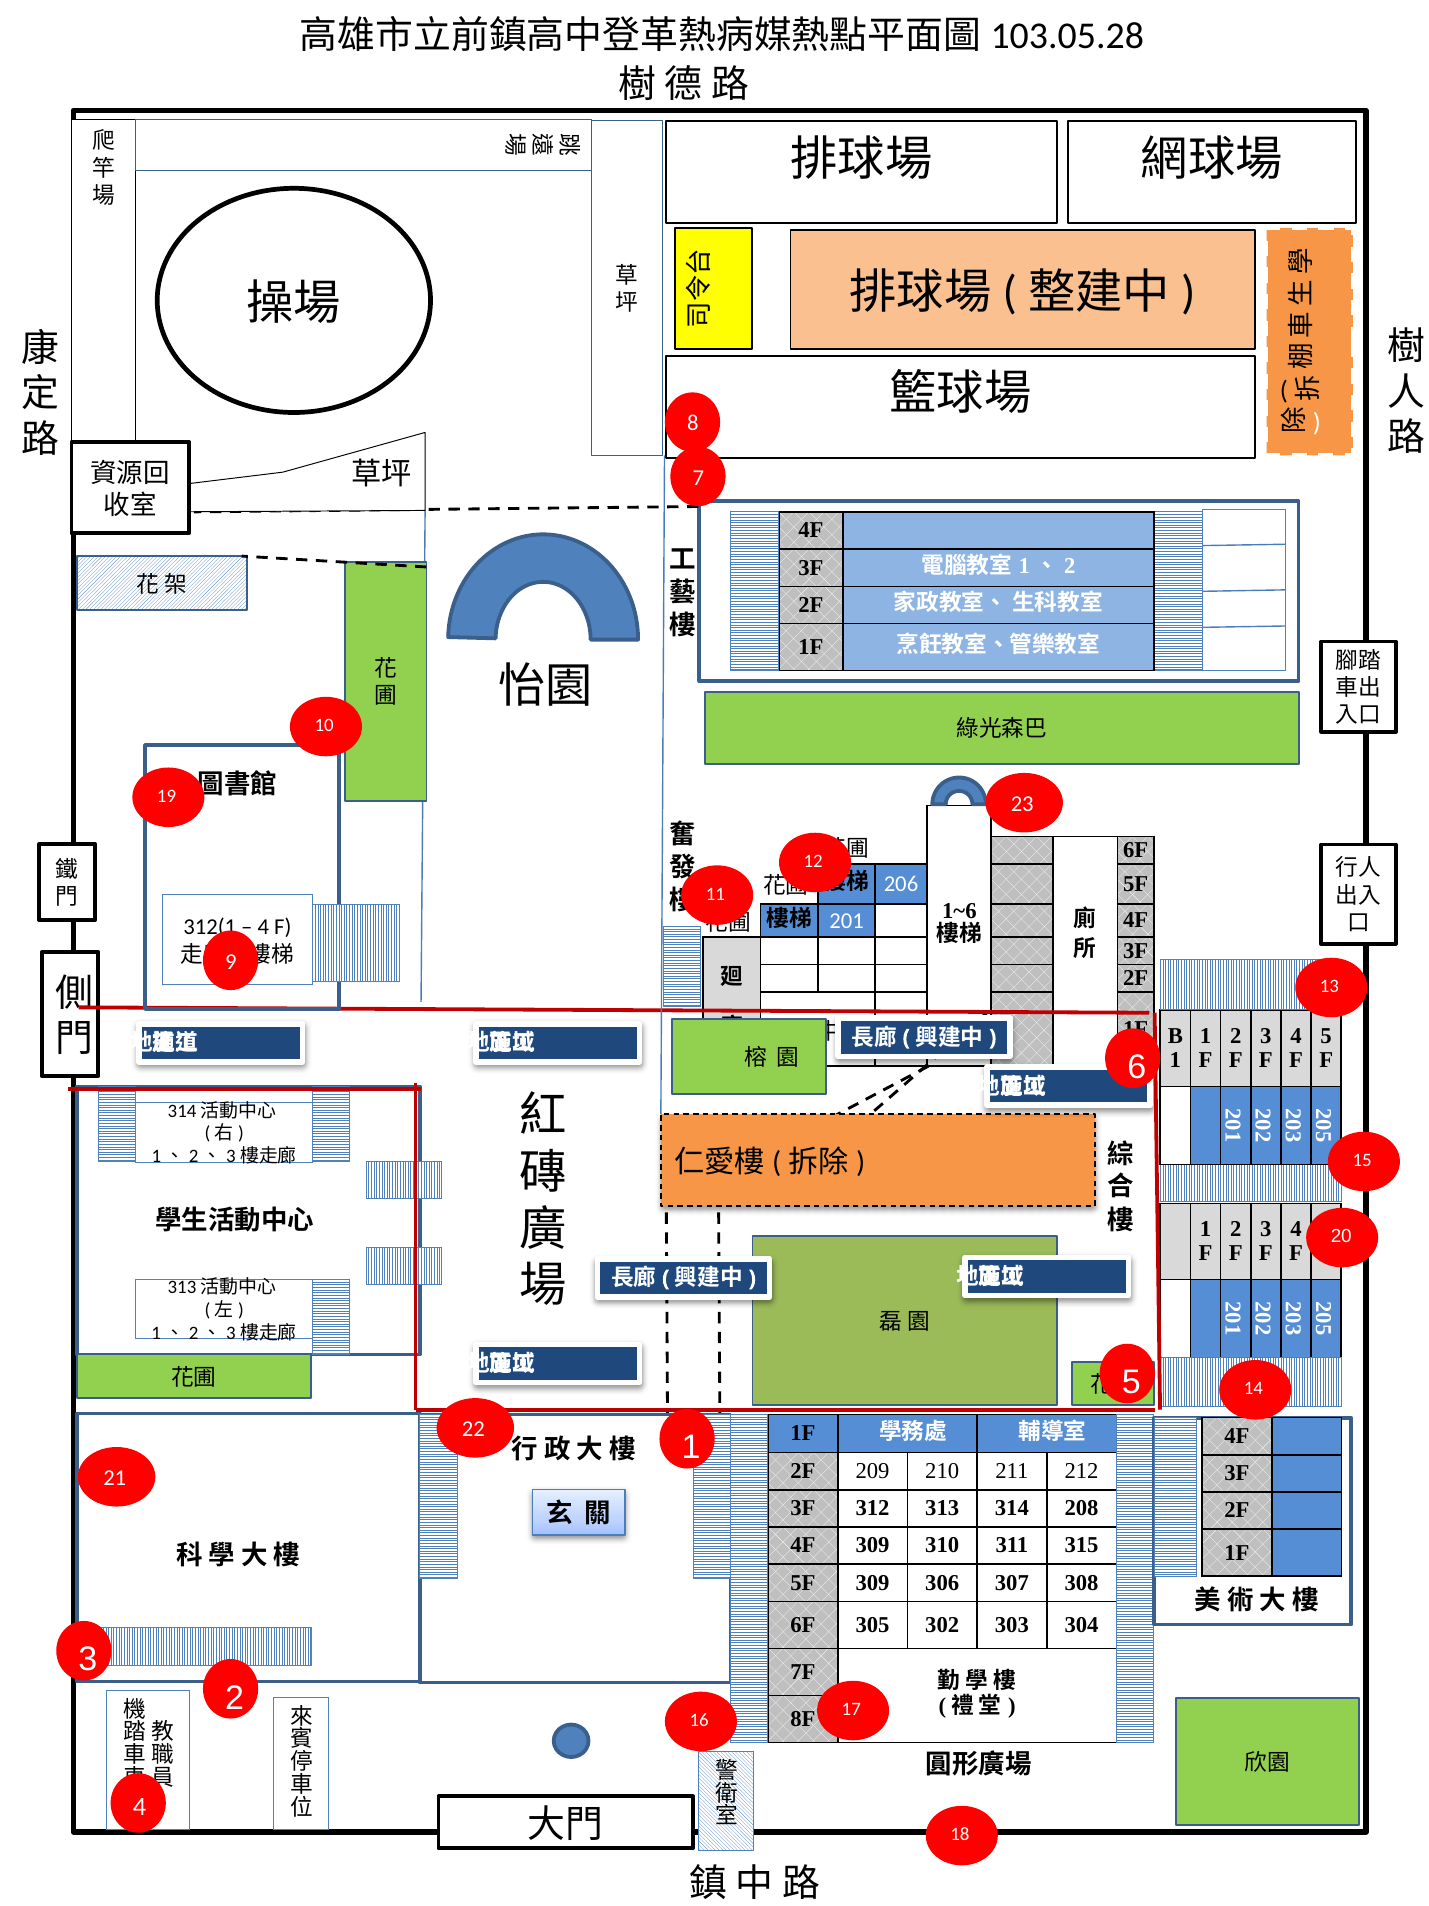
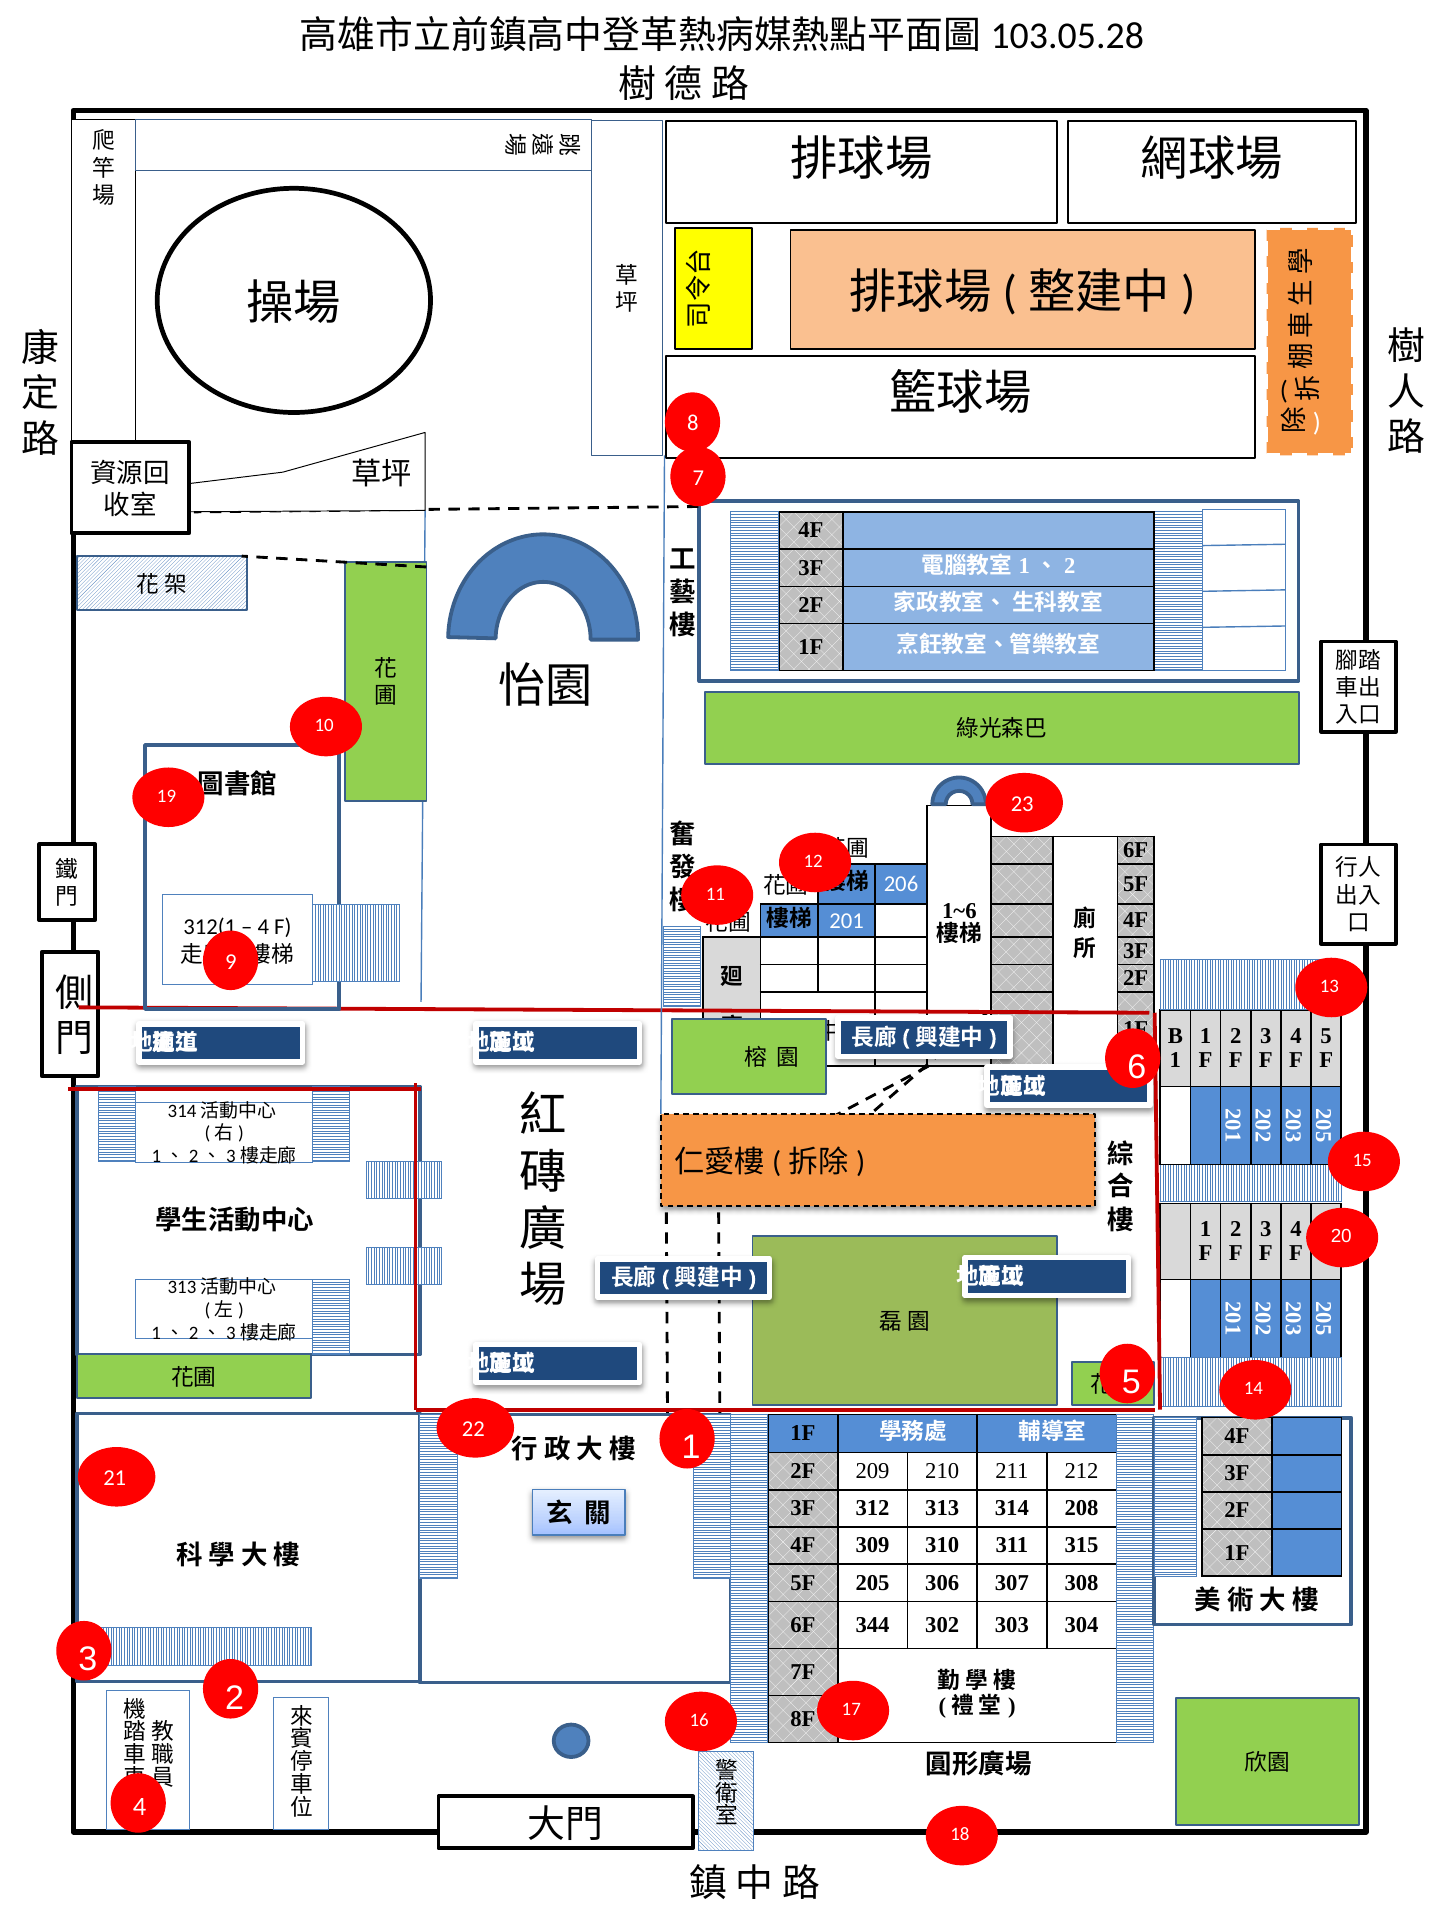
5F 309: 309 -> 205
305: 305 -> 344
